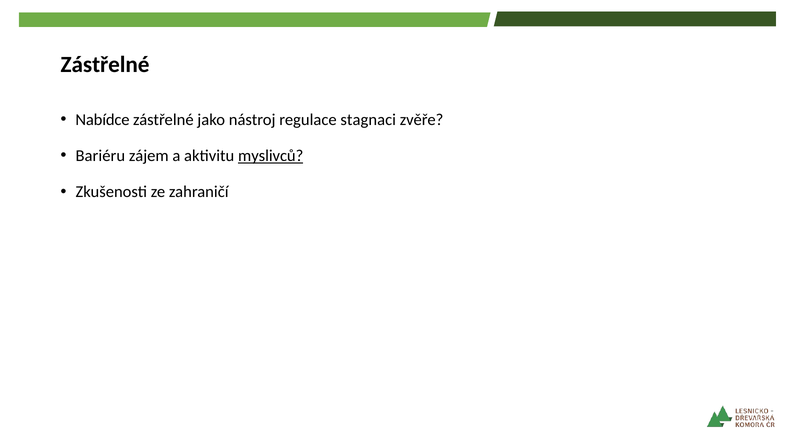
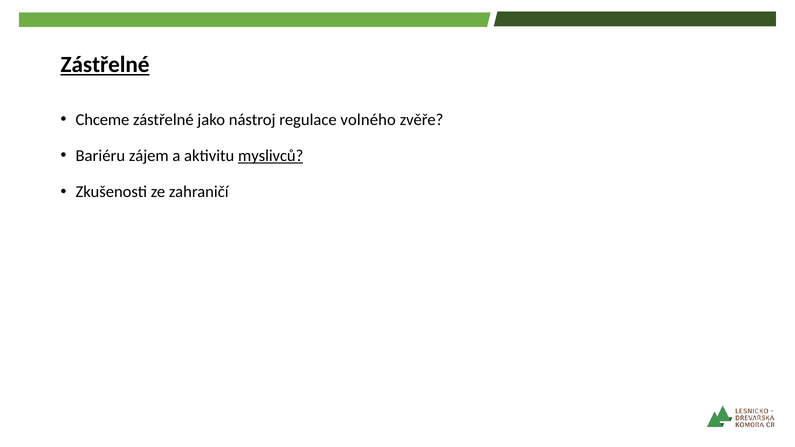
Zástřelné at (105, 65) underline: none -> present
Nabídce: Nabídce -> Chceme
stagnaci: stagnaci -> volného
